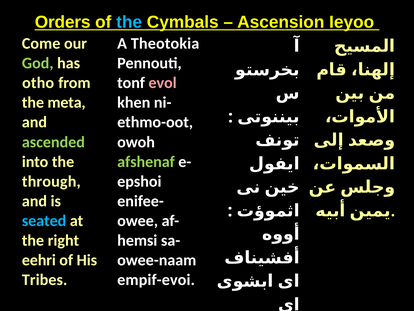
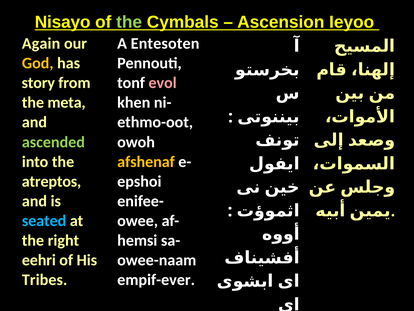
Orders: Orders -> Nisayo
the at (129, 22) colour: light blue -> light green
Come: Come -> Again
Theotokia: Theotokia -> Entesoten
God colour: light green -> yellow
otho: otho -> story
afshenaf colour: light green -> yellow
through: through -> atreptos
empif-evoi: empif-evoi -> empif-ever
